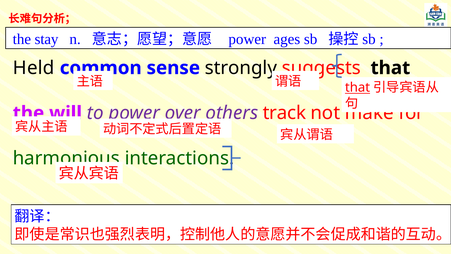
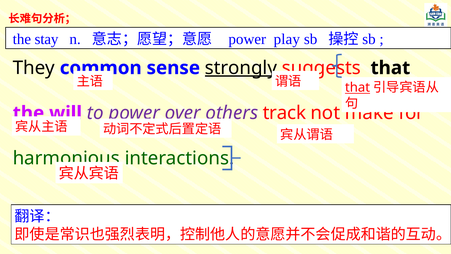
ages: ages -> play
Held: Held -> They
strongly underline: none -> present
